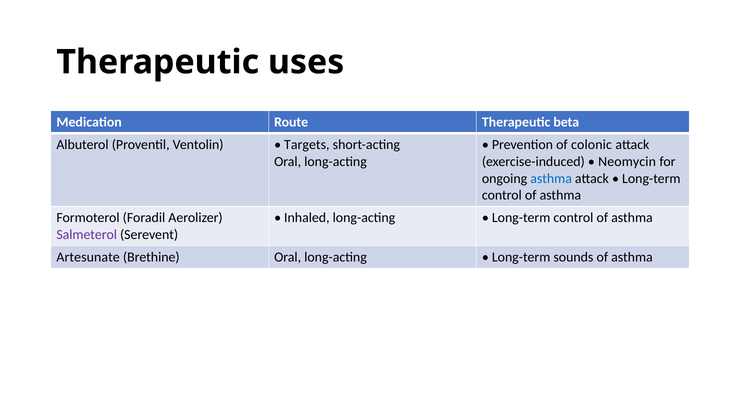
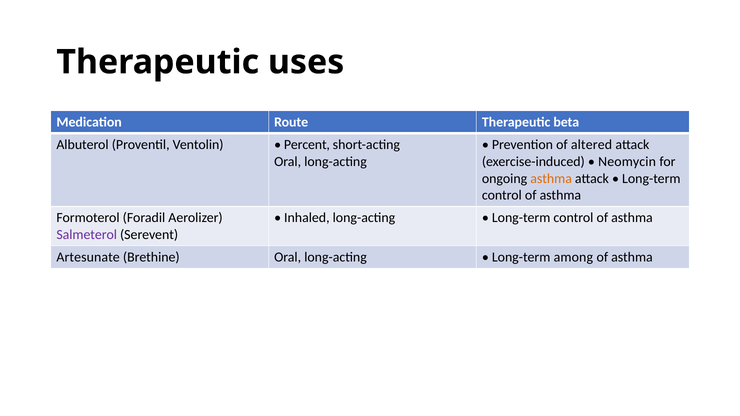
Targets: Targets -> Percent
colonic: colonic -> altered
asthma at (551, 179) colour: blue -> orange
sounds: sounds -> among
